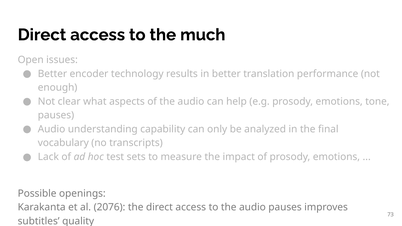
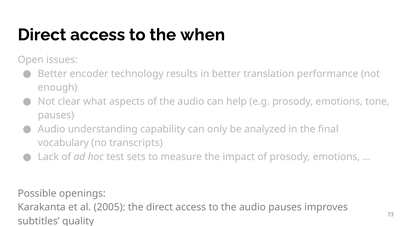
much: much -> when
2076: 2076 -> 2005
